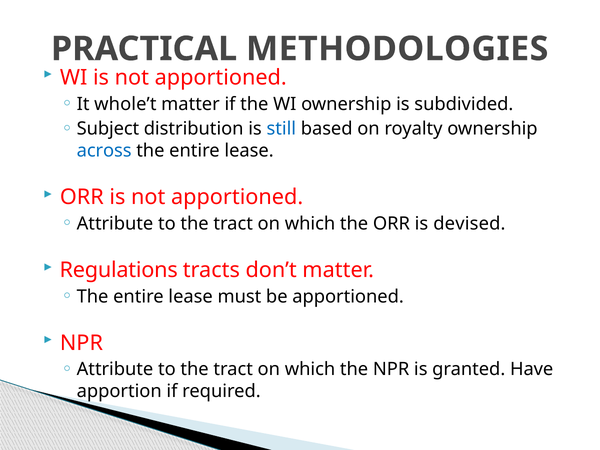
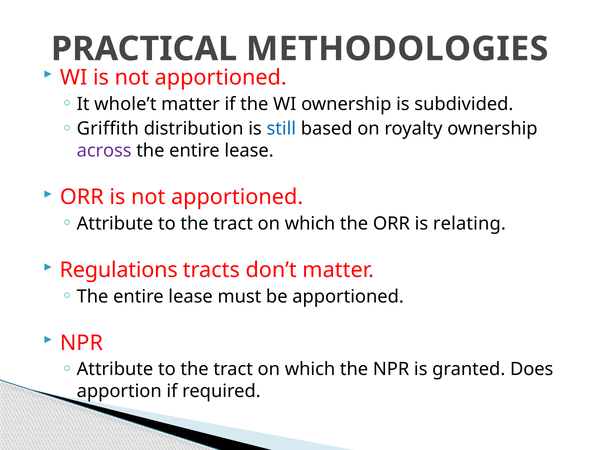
Subject: Subject -> Griffith
across colour: blue -> purple
devised: devised -> relating
Have: Have -> Does
